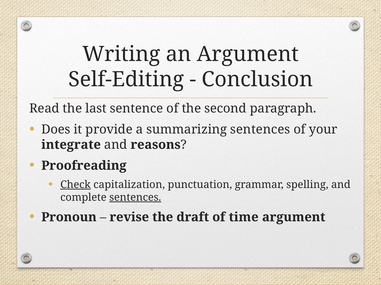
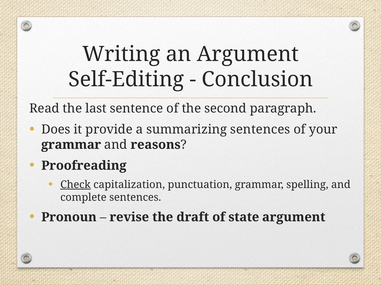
integrate at (71, 145): integrate -> grammar
sentences at (135, 198) underline: present -> none
time: time -> state
